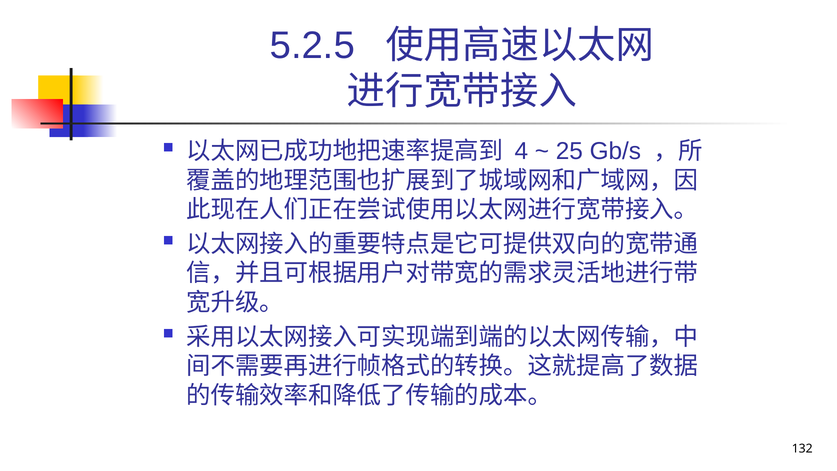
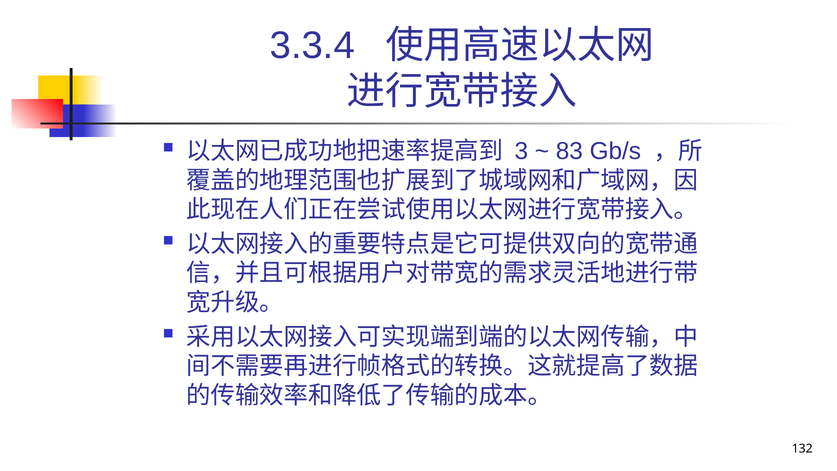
5.2.5: 5.2.5 -> 3.3.4
4: 4 -> 3
25: 25 -> 83
